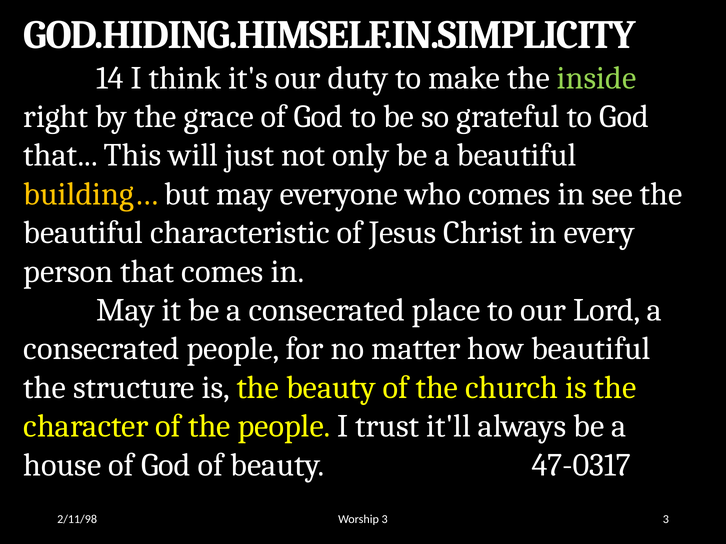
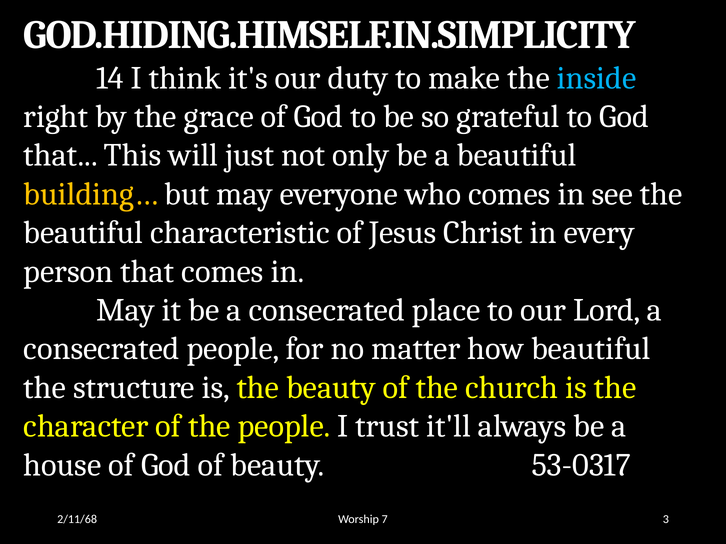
inside colour: light green -> light blue
47-0317: 47-0317 -> 53-0317
Worship 3: 3 -> 7
2/11/98: 2/11/98 -> 2/11/68
